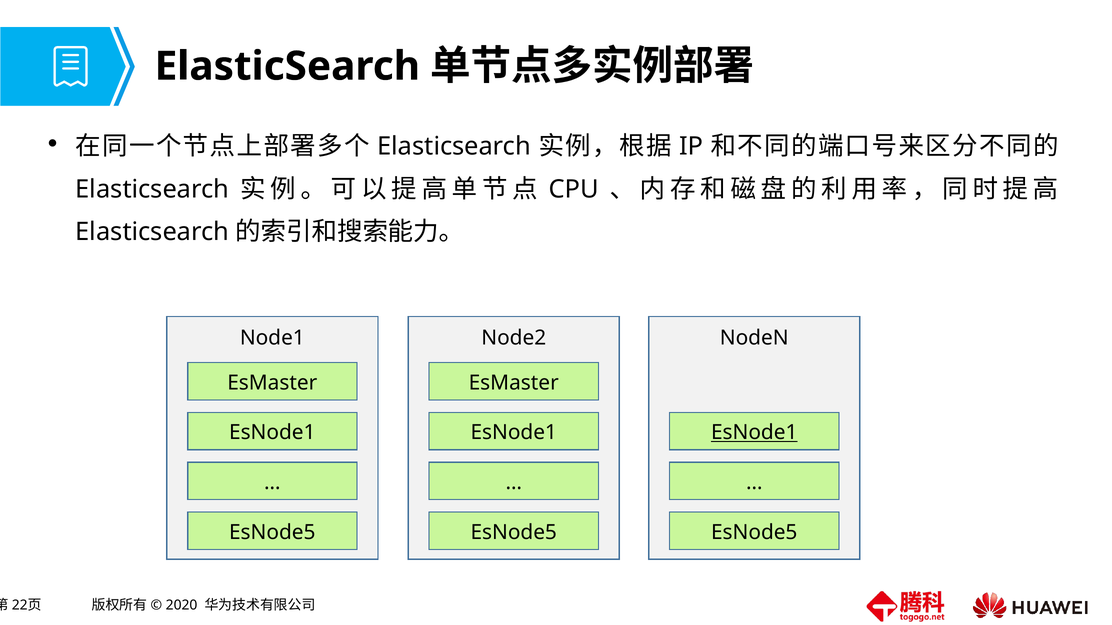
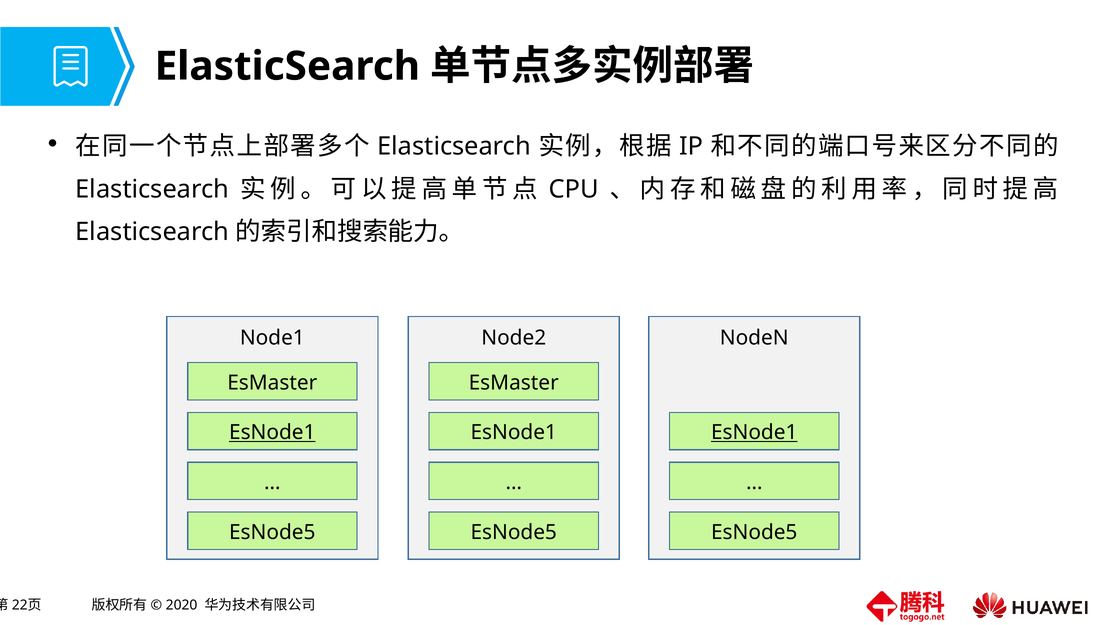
EsNode1 at (272, 433) underline: none -> present
